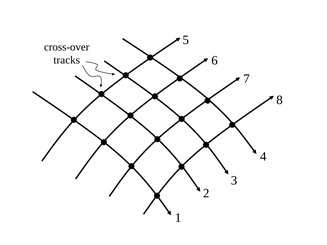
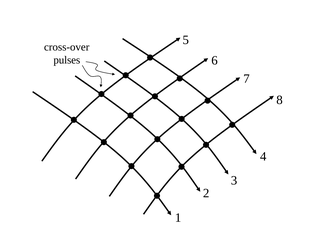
tracks: tracks -> pulses
